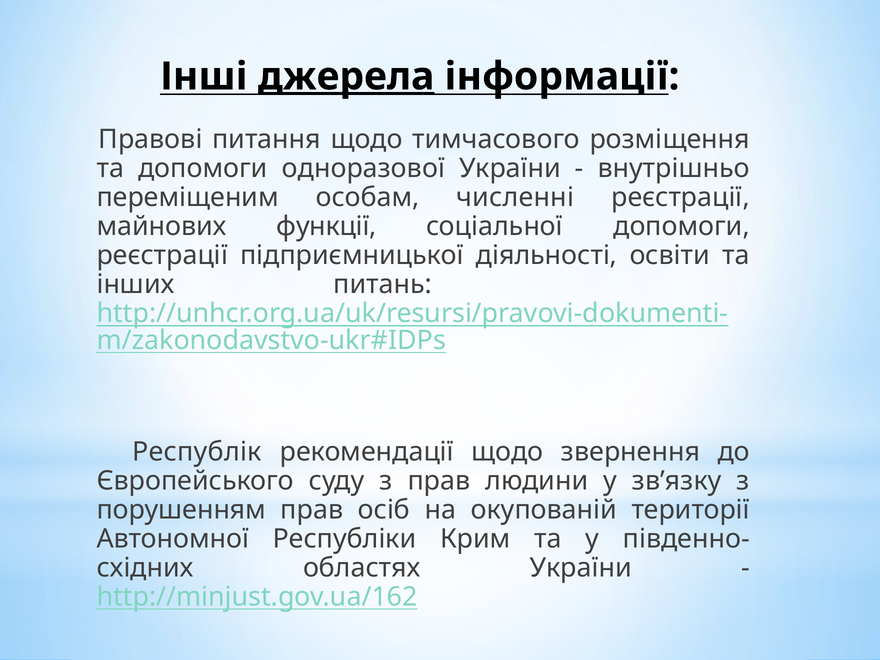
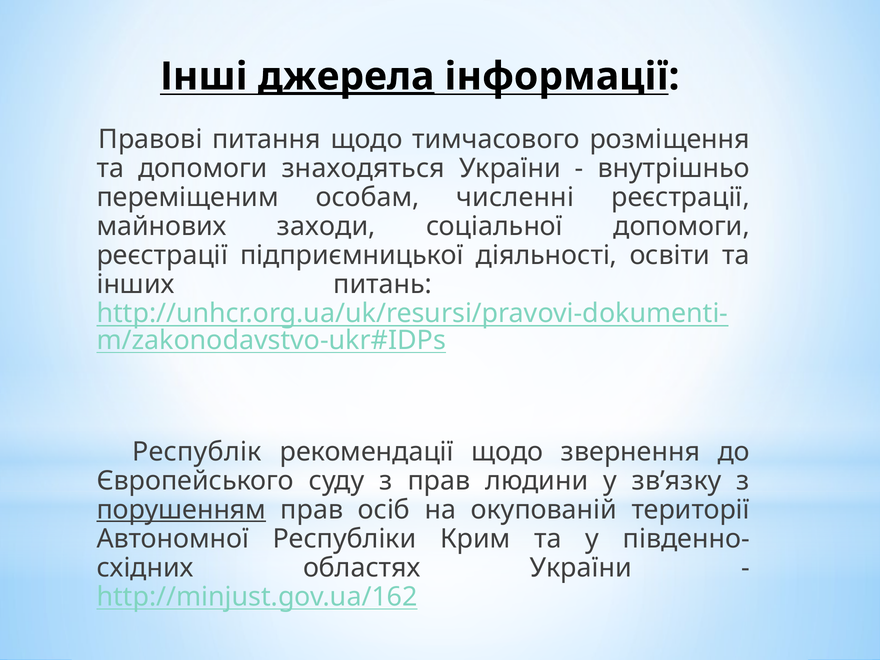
одноразової: одноразової -> знаходяться
функції: функції -> заходи
порушенням underline: none -> present
